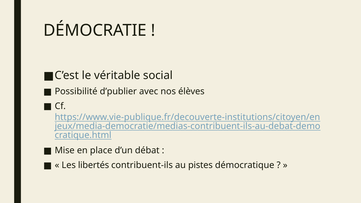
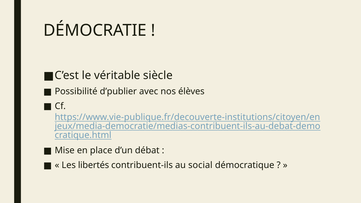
social: social -> siècle
pistes: pistes -> social
